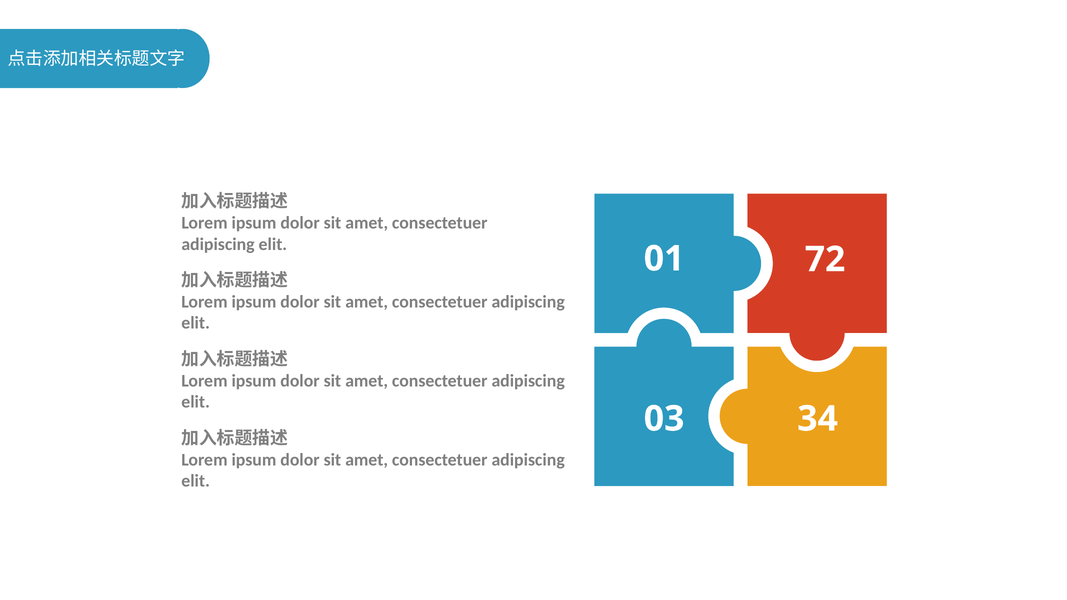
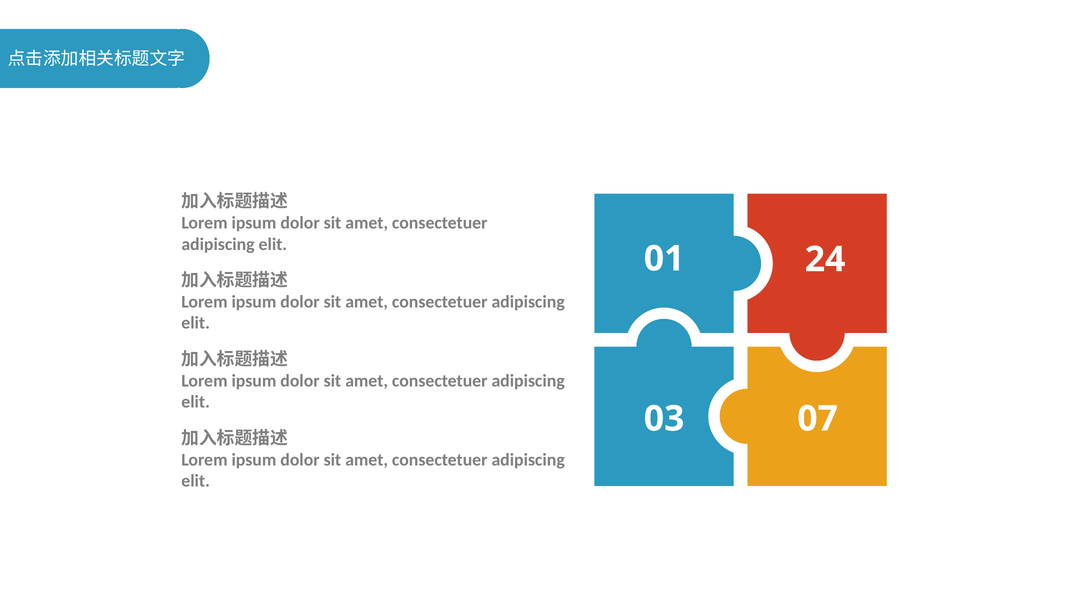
72: 72 -> 24
34: 34 -> 07
